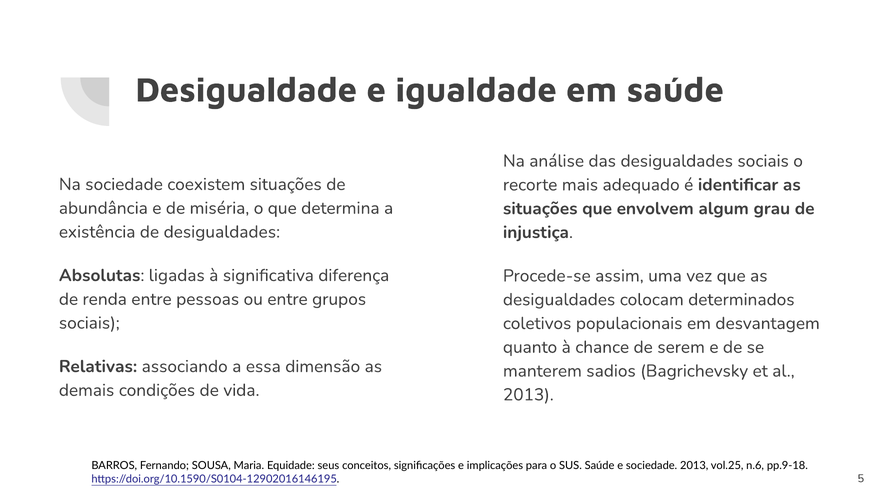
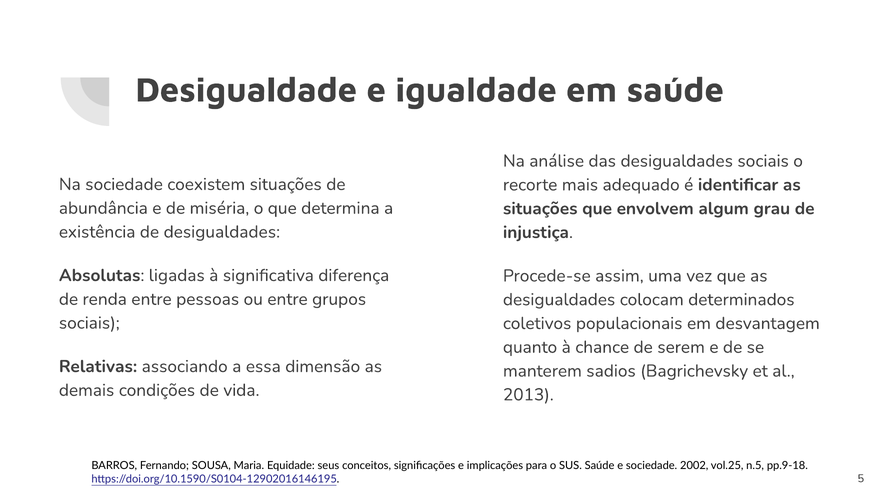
sociedade 2013: 2013 -> 2002
n.6: n.6 -> n.5
